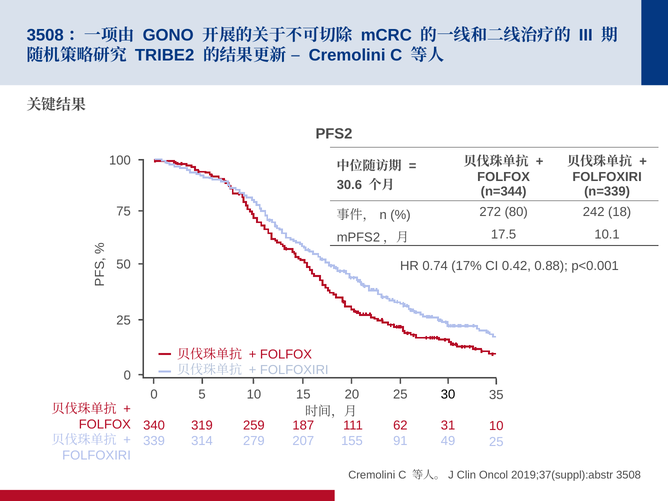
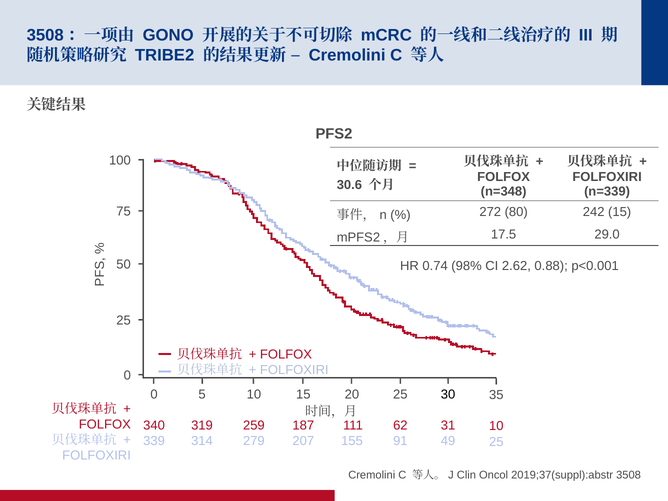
n=344: n=344 -> n=348
242 18: 18 -> 15
10.1: 10.1 -> 29.0
17%: 17% -> 98%
0.42: 0.42 -> 2.62
